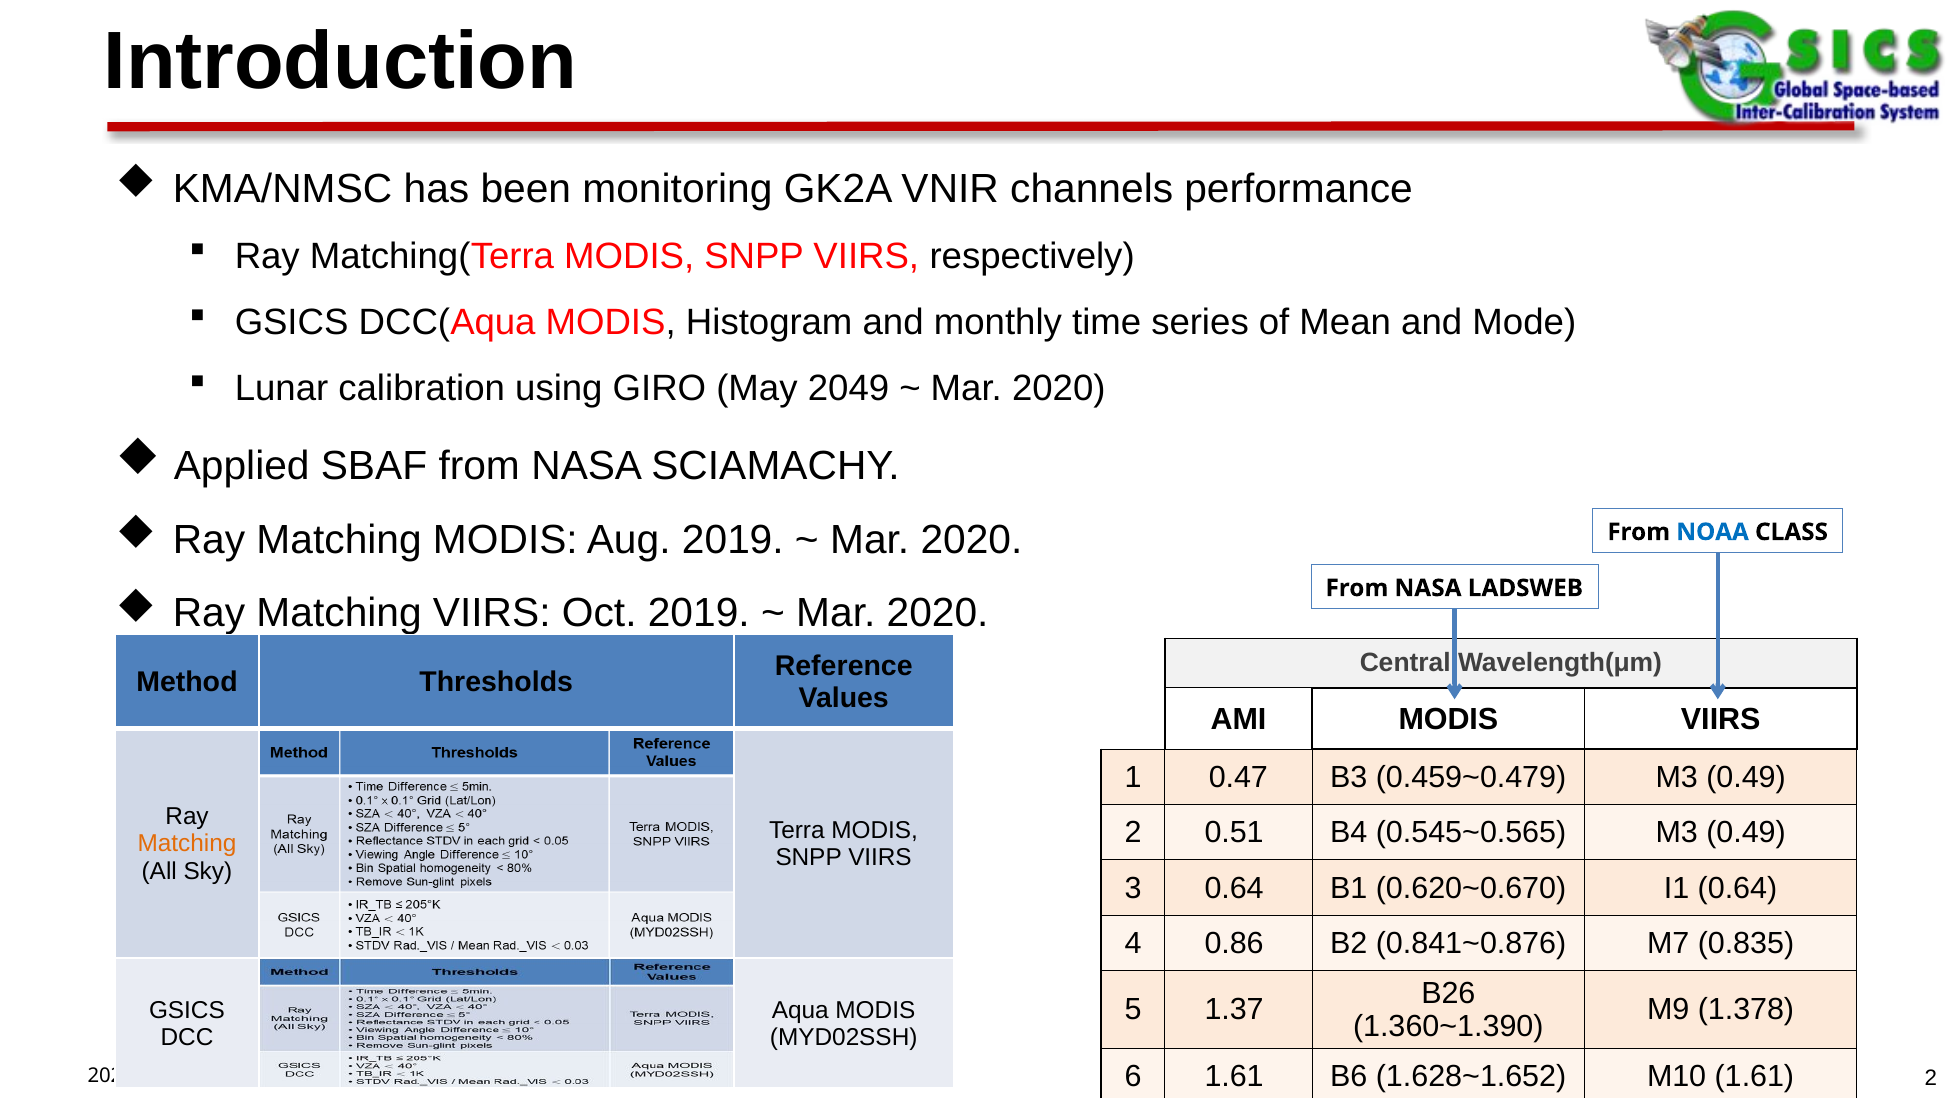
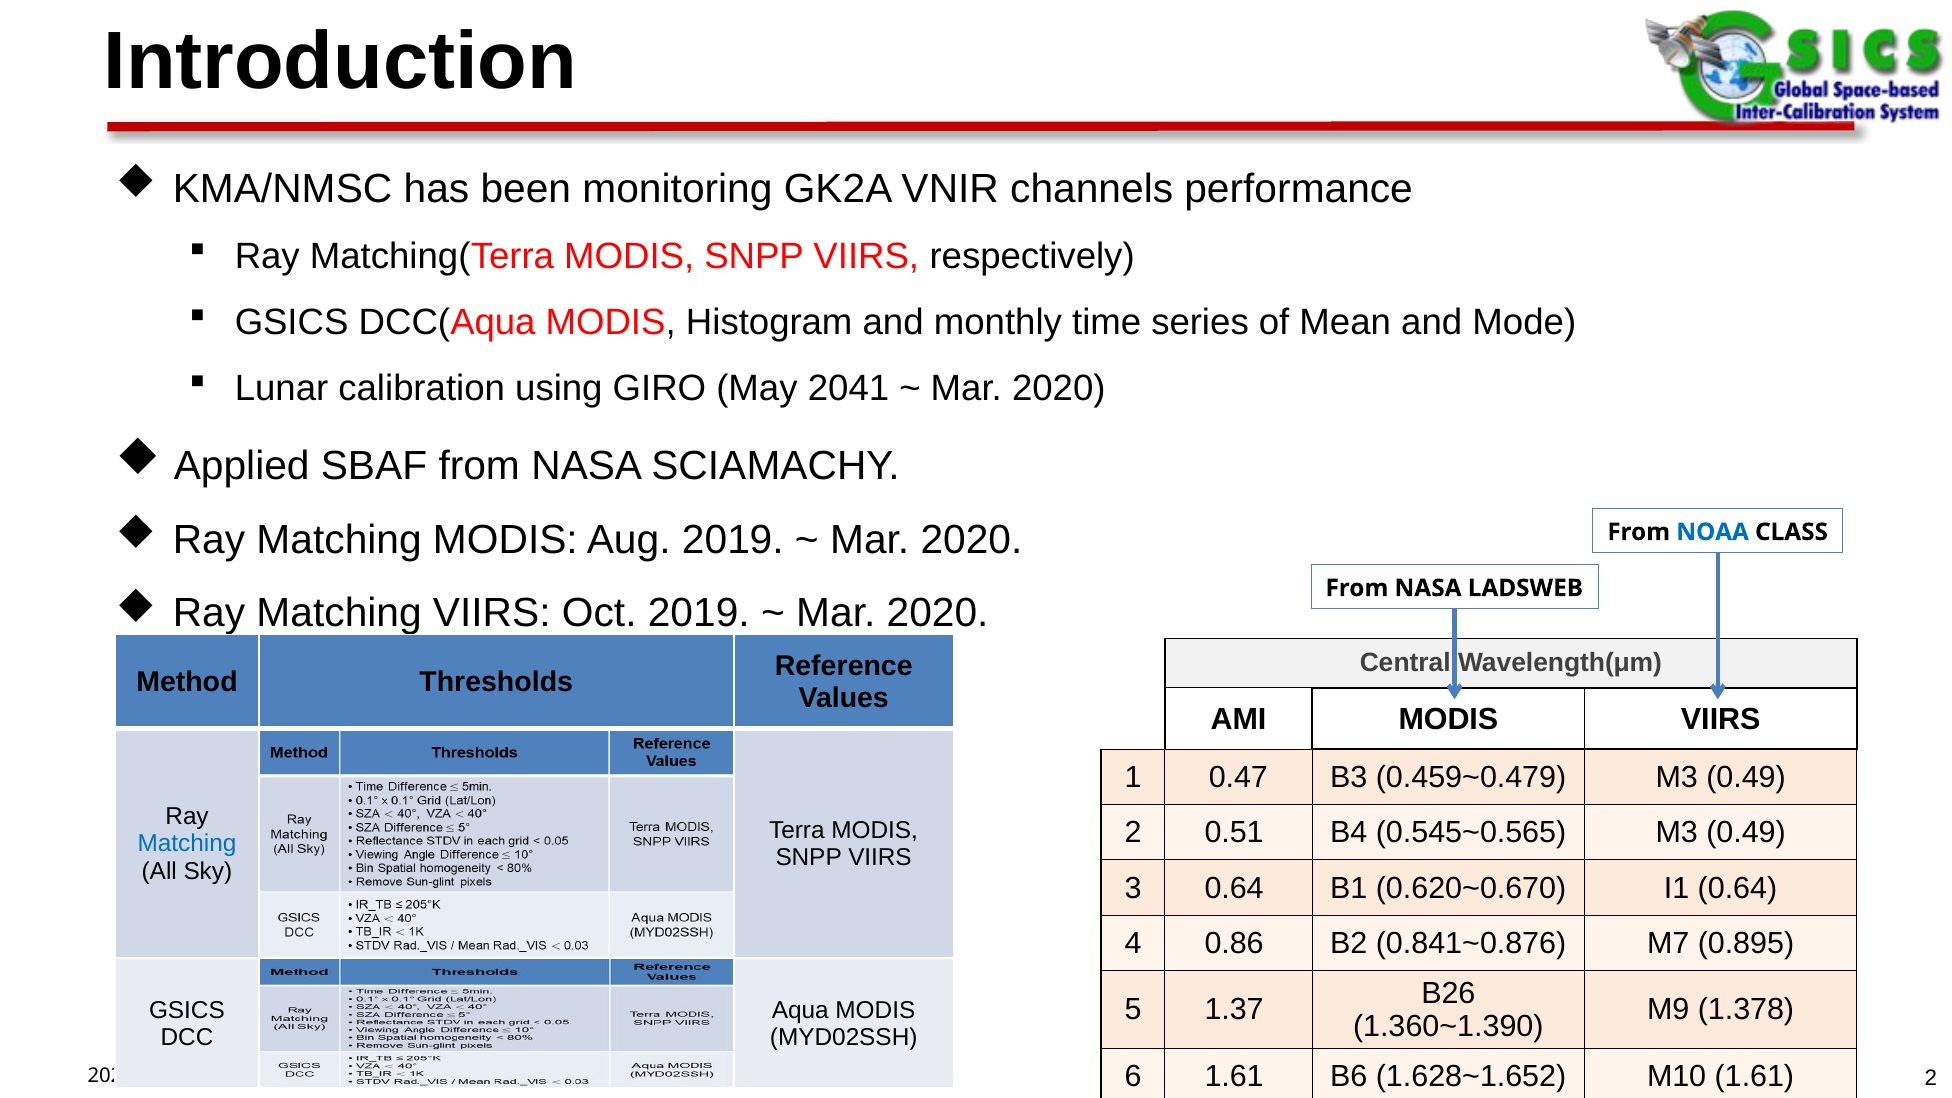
2049: 2049 -> 2041
Matching at (187, 844) colour: orange -> blue
0.835: 0.835 -> 0.895
